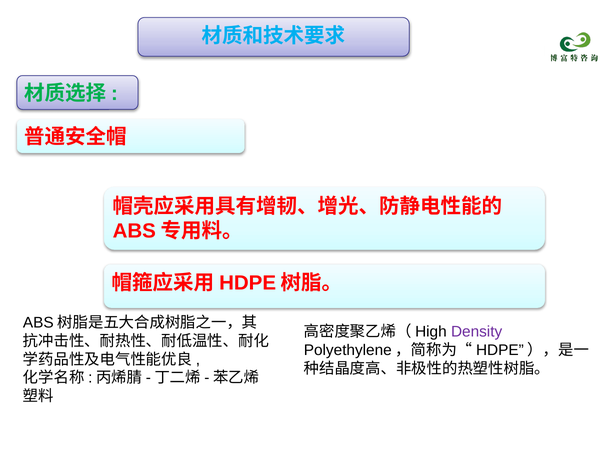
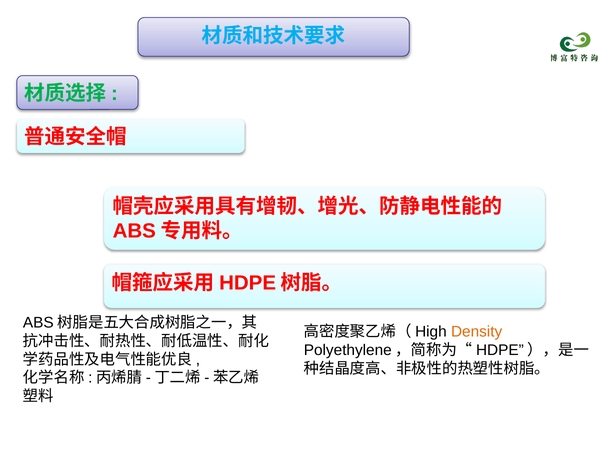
Density colour: purple -> orange
